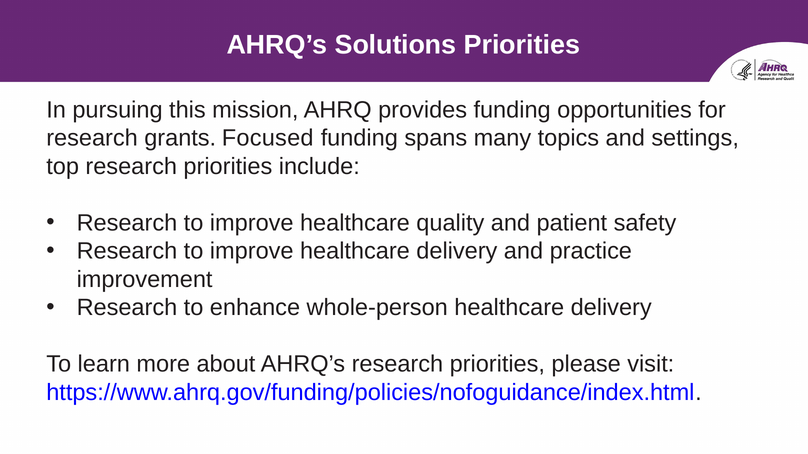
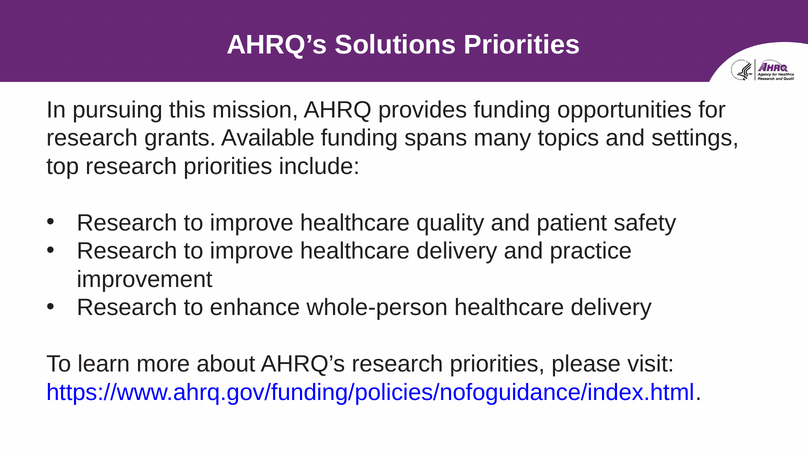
Focused: Focused -> Available
